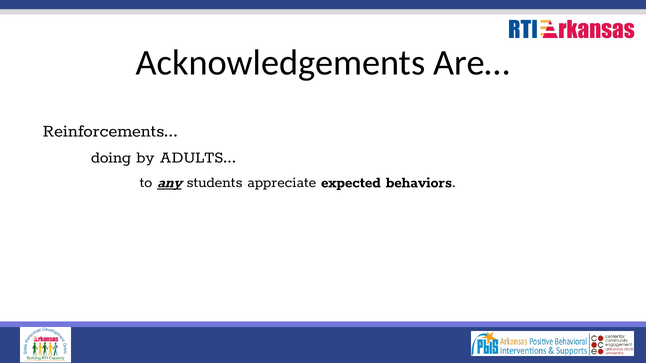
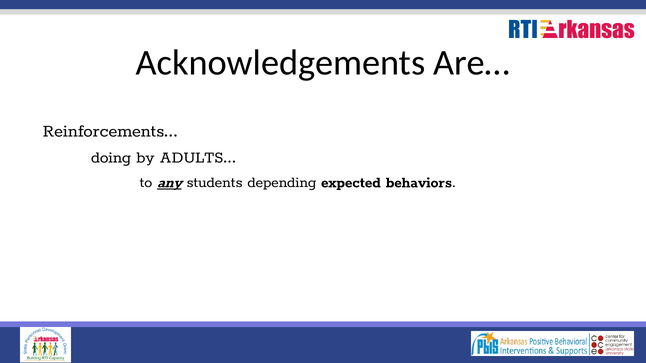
appreciate: appreciate -> depending
